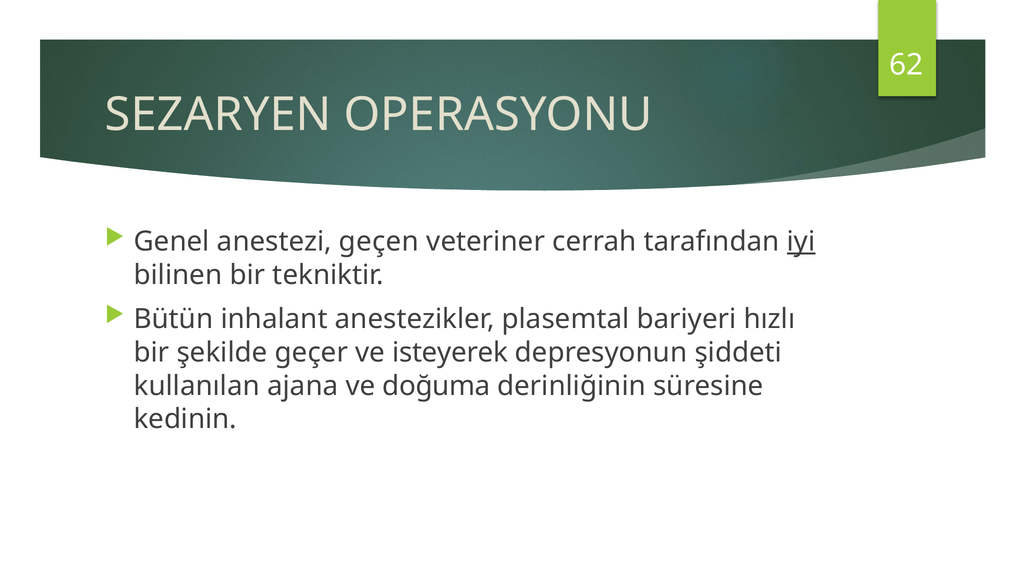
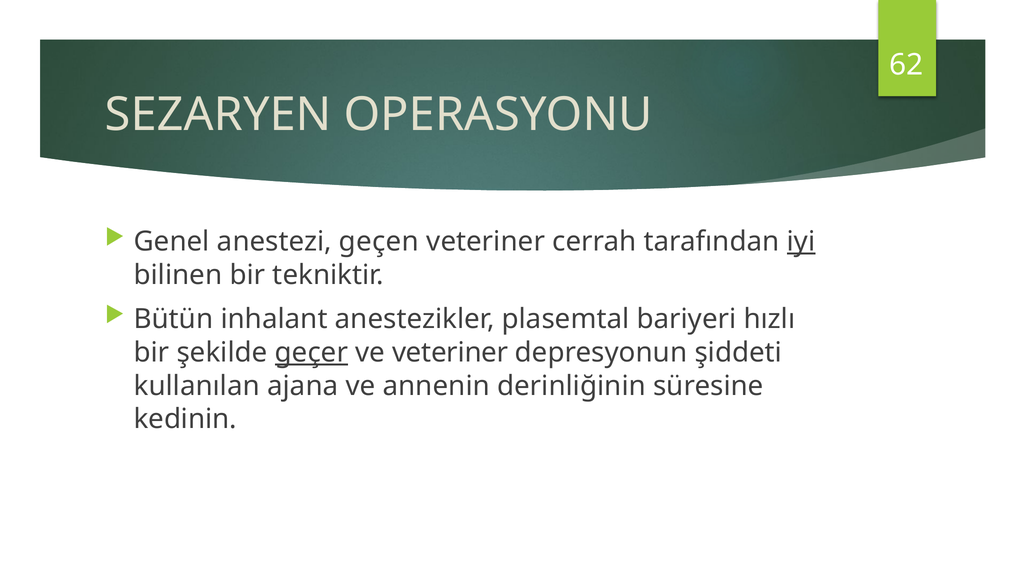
geçer underline: none -> present
ve isteyerek: isteyerek -> veteriner
doğuma: doğuma -> annenin
